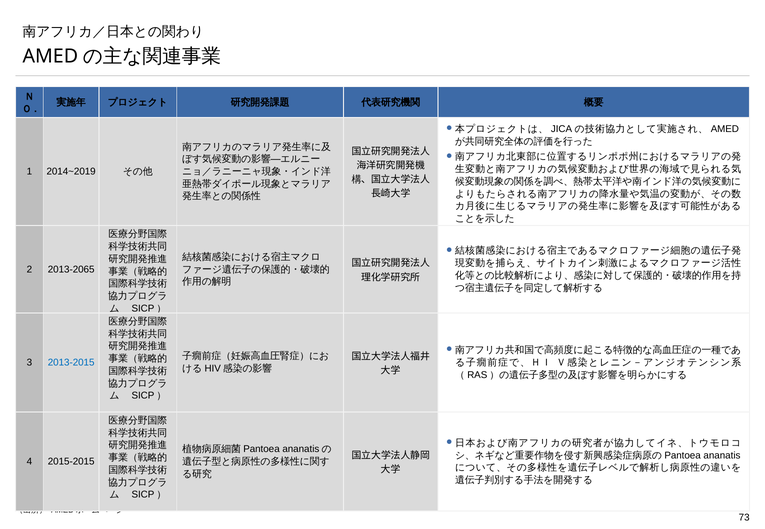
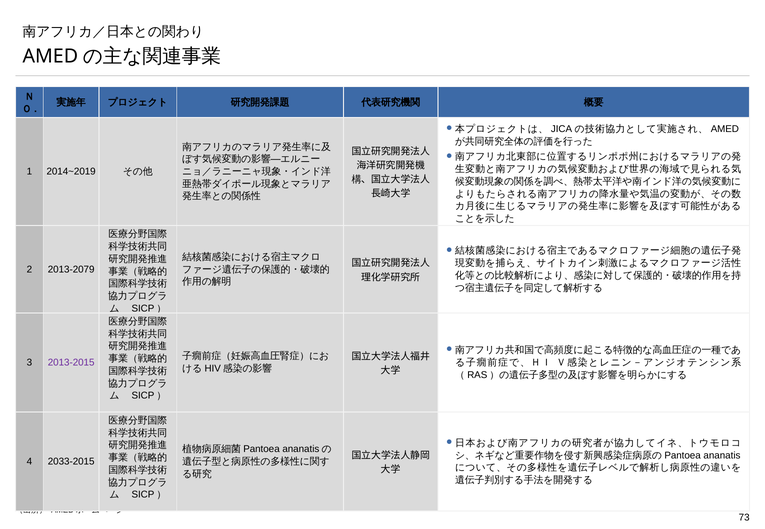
2013-2065: 2013-2065 -> 2013-2079
2013-2015 colour: blue -> purple
2015-2015: 2015-2015 -> 2033-2015
